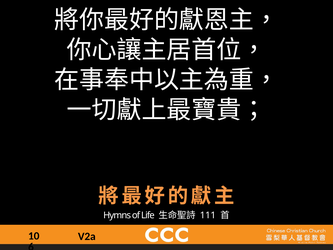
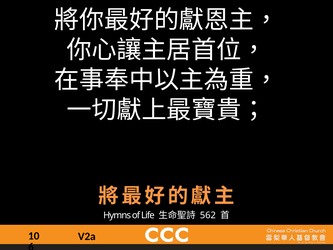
111: 111 -> 562
